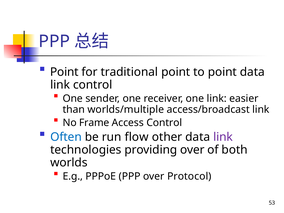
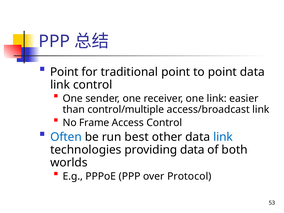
worlds/multiple: worlds/multiple -> control/multiple
flow: flow -> best
link at (223, 137) colour: purple -> blue
providing over: over -> data
